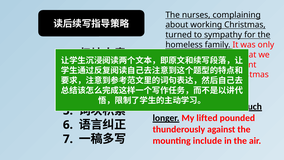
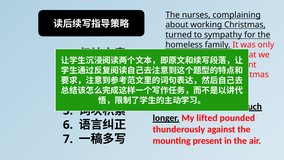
include: include -> present
